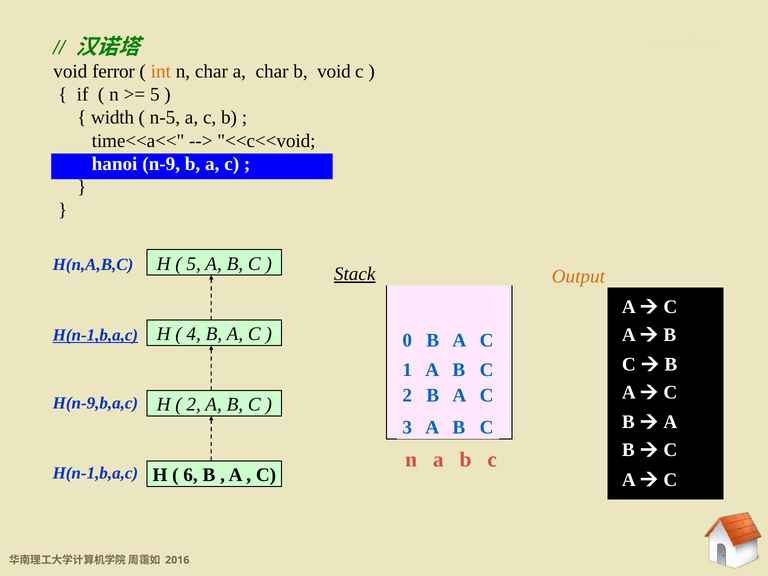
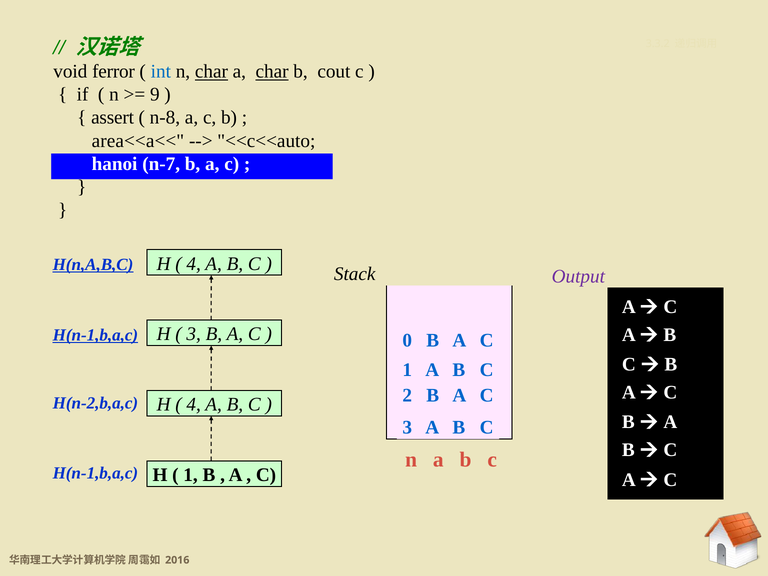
int colour: orange -> blue
char at (211, 72) underline: none -> present
char at (272, 72) underline: none -> present
b void: void -> cout
5 at (155, 95): 5 -> 9
width: width -> assert
n-5: n-5 -> n-8
time<<a<<: time<<a<< -> area<<a<<
<<c<<void: <<c<<void -> <<c<<auto
n-9: n-9 -> n-7
5 at (194, 264): 5 -> 4
H(n,A,B,C underline: none -> present
Stack underline: present -> none
Output colour: orange -> purple
4 at (194, 334): 4 -> 3
H(n-9,b,a,c: H(n-9,b,a,c -> H(n-2,b,a,c
2 at (194, 405): 2 -> 4
6 at (191, 475): 6 -> 1
